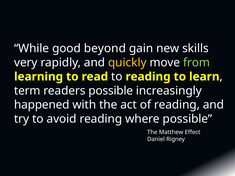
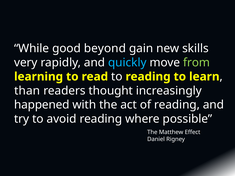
quickly colour: yellow -> light blue
term: term -> than
readers possible: possible -> thought
